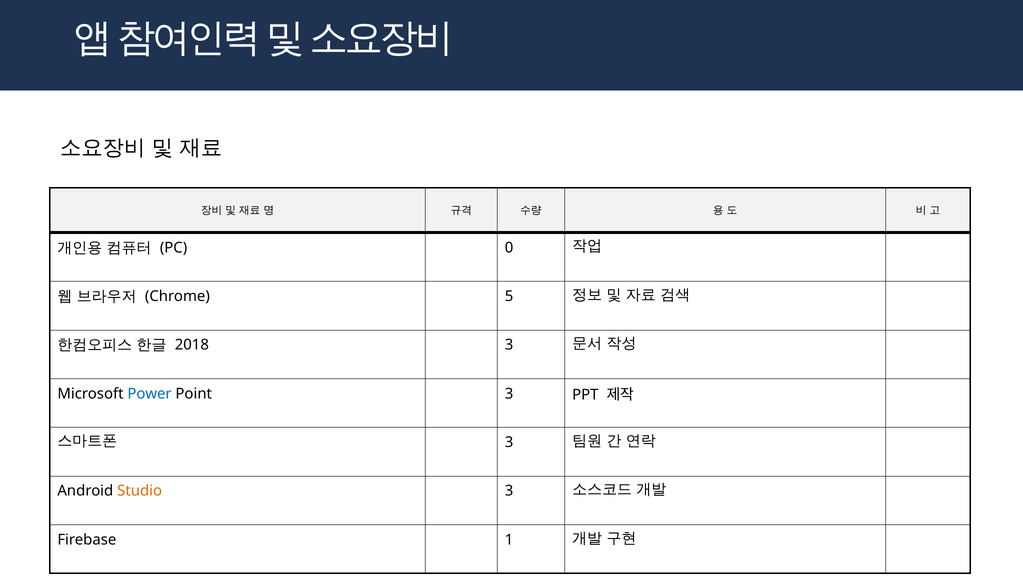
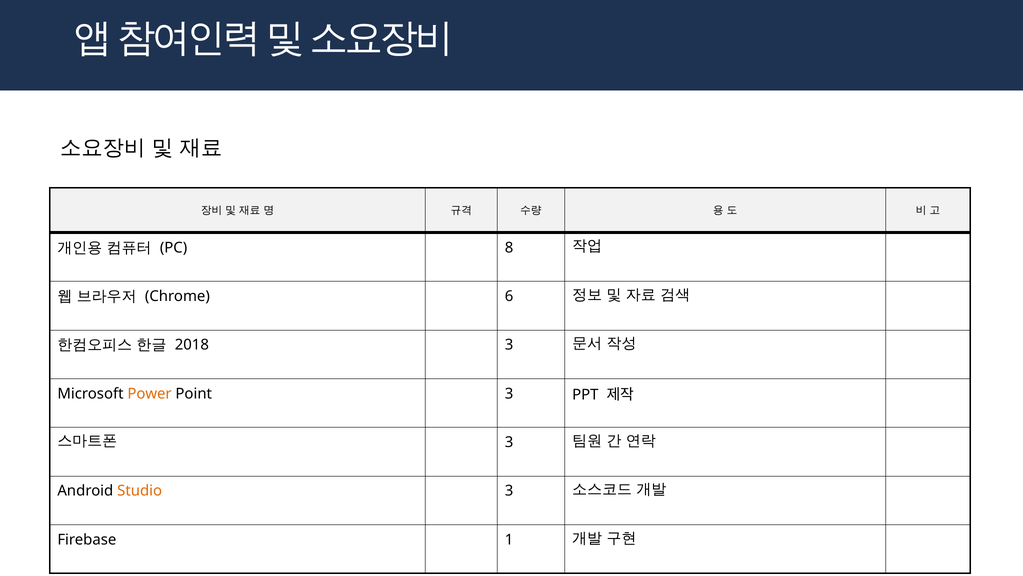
0: 0 -> 8
5: 5 -> 6
Power colour: blue -> orange
